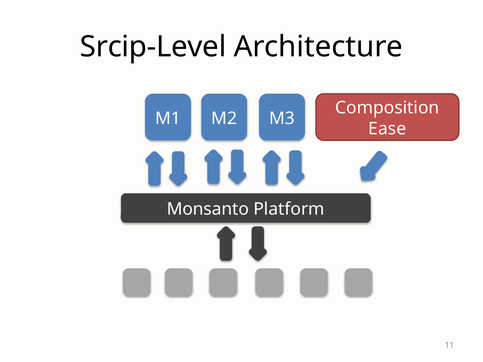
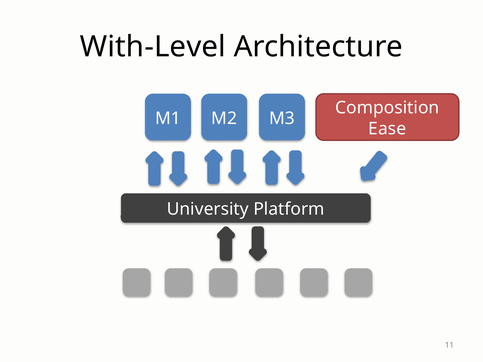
Srcip-Level: Srcip-Level -> With-Level
Monsanto: Monsanto -> University
